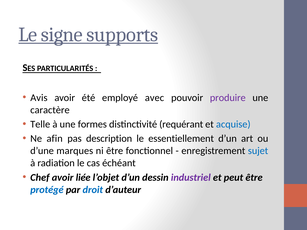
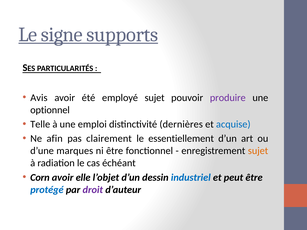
employé avec: avec -> sujet
caractère: caractère -> optionnel
formes: formes -> emploi
requérant: requérant -> dernières
description: description -> clairement
sujet at (258, 151) colour: blue -> orange
Chef: Chef -> Corn
liée: liée -> elle
industriel colour: purple -> blue
droit colour: blue -> purple
